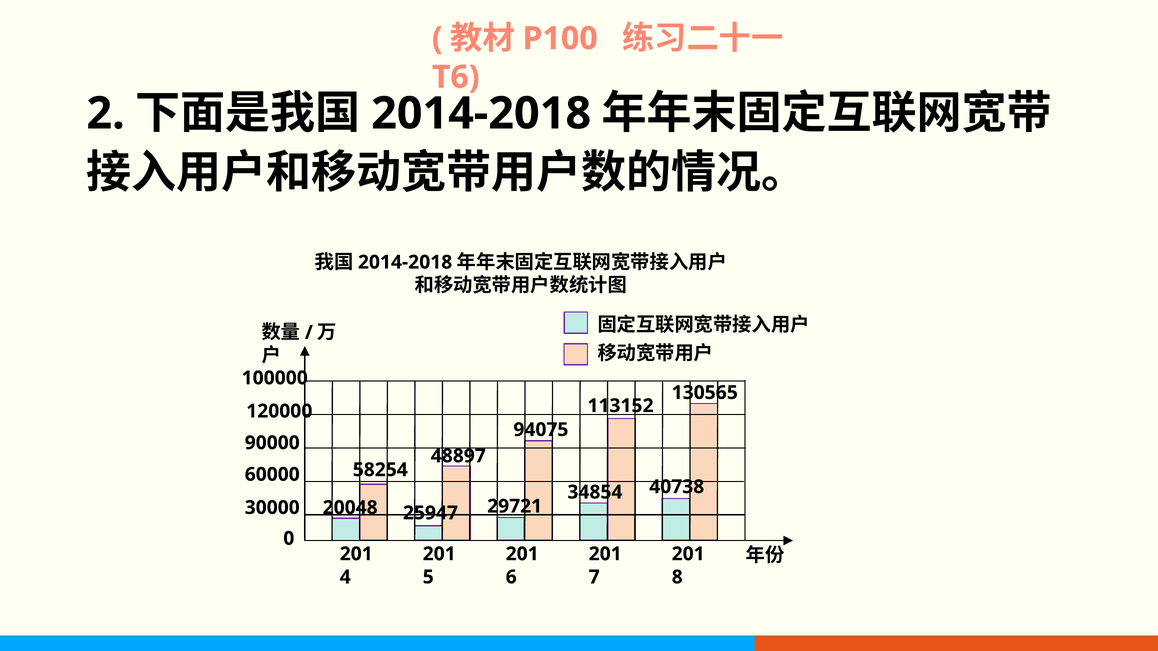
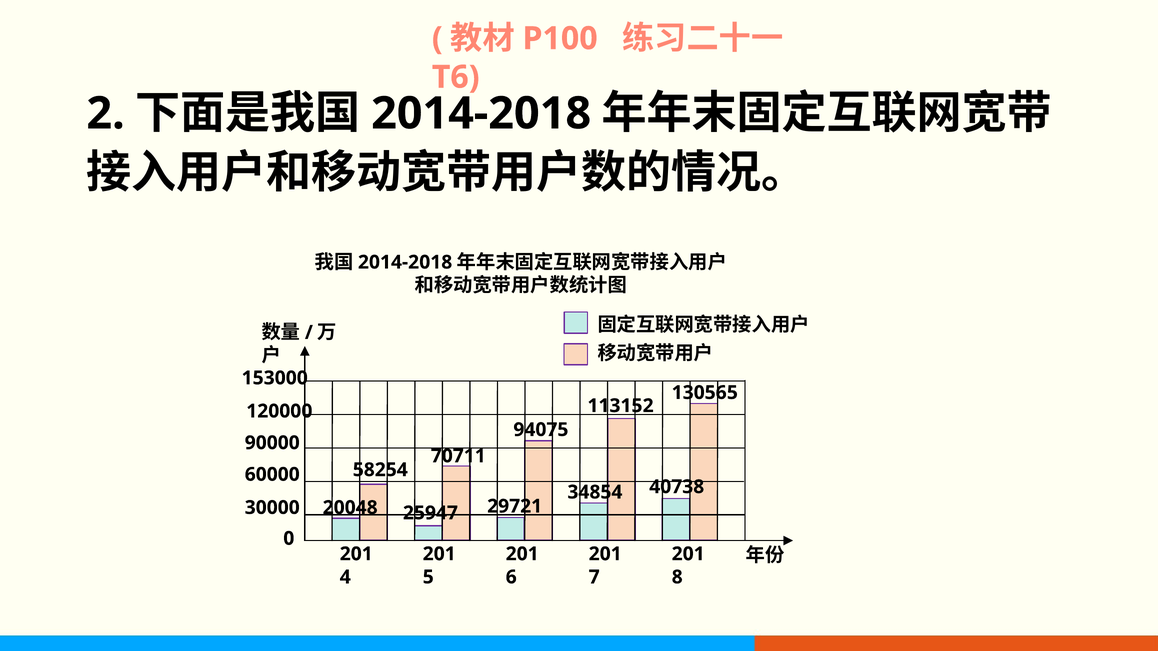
100000: 100000 -> 153000
48897: 48897 -> 70711
